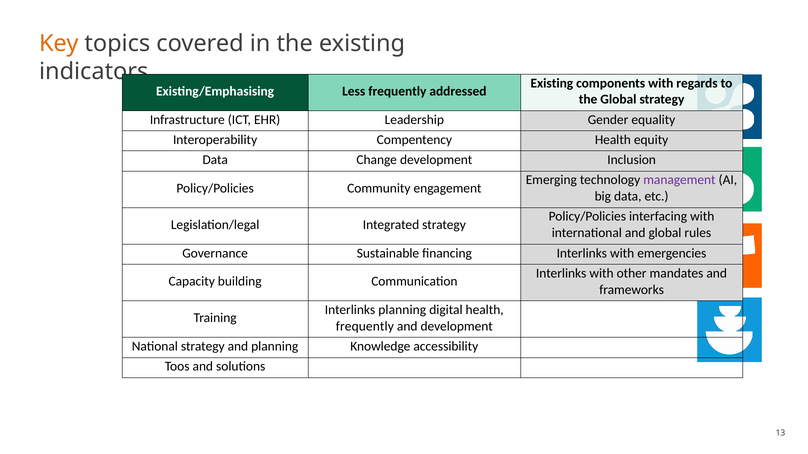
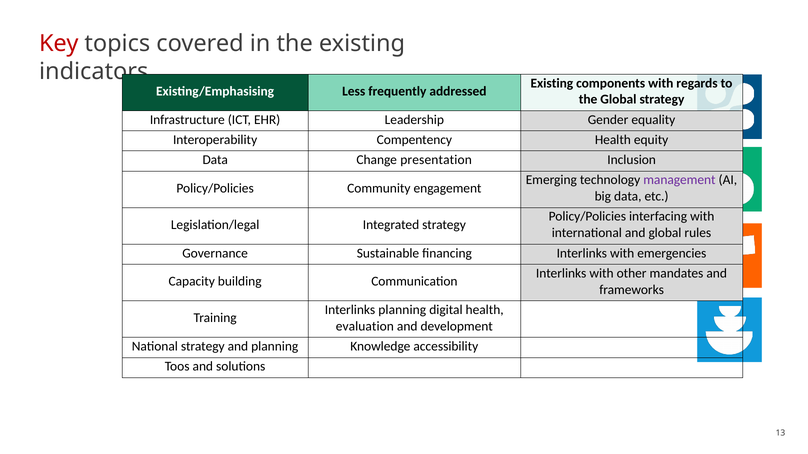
Key colour: orange -> red
Change development: development -> presentation
frequently at (365, 327): frequently -> evaluation
